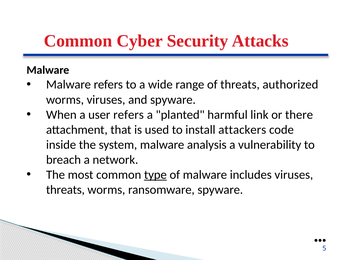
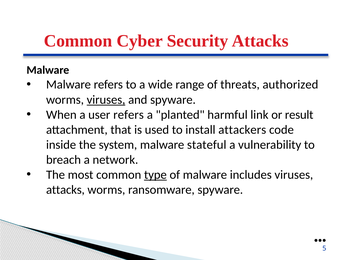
viruses at (106, 100) underline: none -> present
there: there -> result
analysis: analysis -> stateful
threats at (65, 190): threats -> attacks
